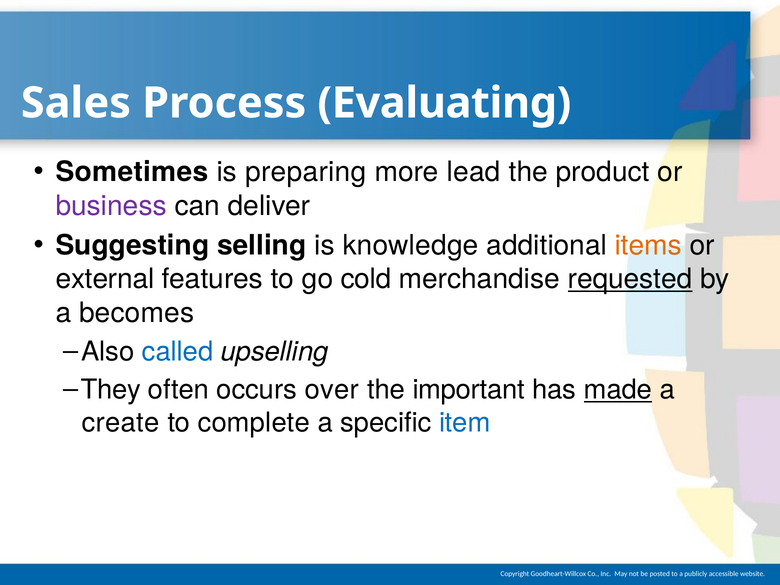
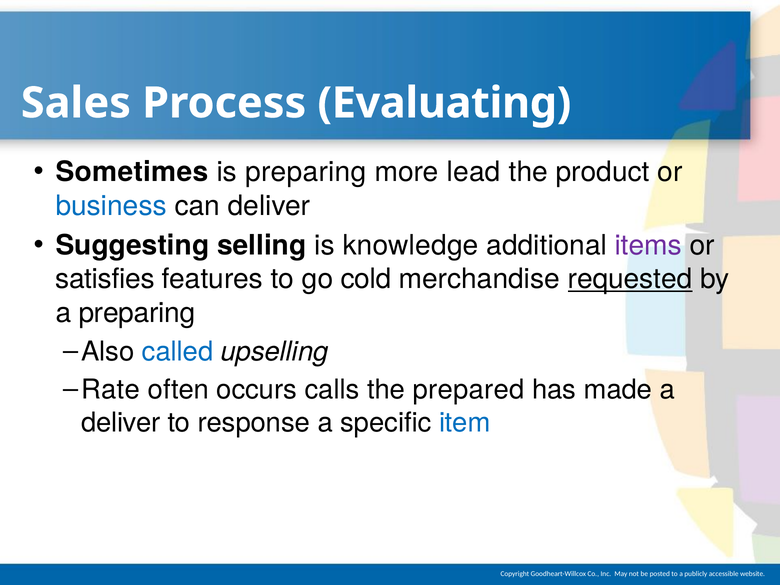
business colour: purple -> blue
items colour: orange -> purple
external: external -> satisfies
a becomes: becomes -> preparing
They: They -> Rate
over: over -> calls
important: important -> prepared
made underline: present -> none
create at (121, 423): create -> deliver
complete: complete -> response
